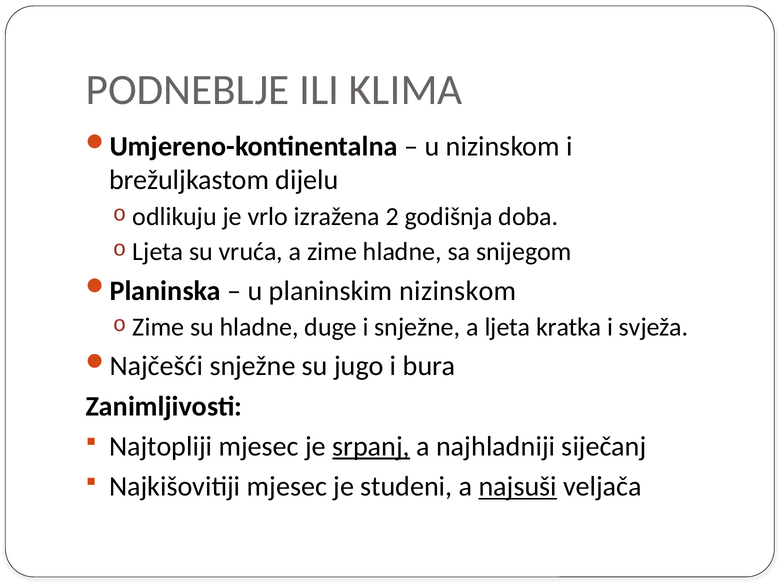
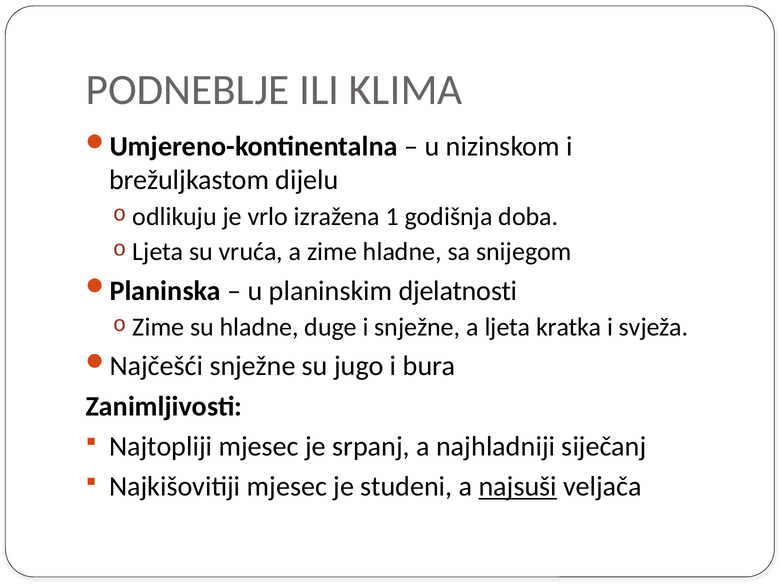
2: 2 -> 1
planinskim nizinskom: nizinskom -> djelatnosti
srpanj underline: present -> none
